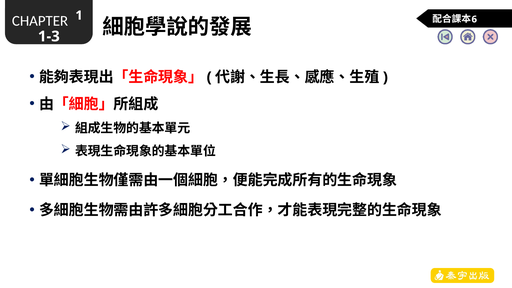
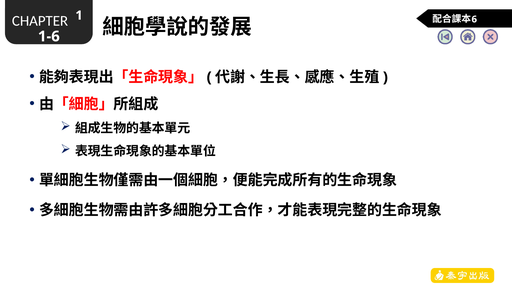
1-3: 1-3 -> 1-6
